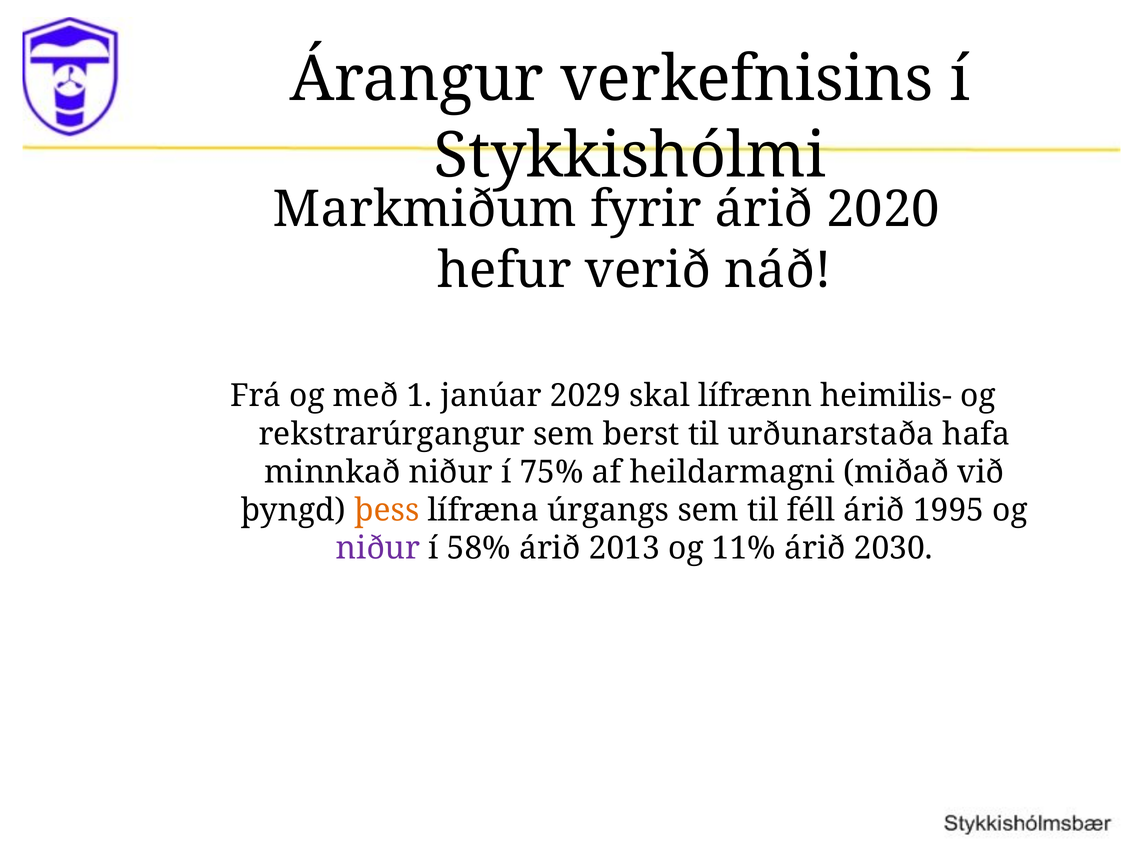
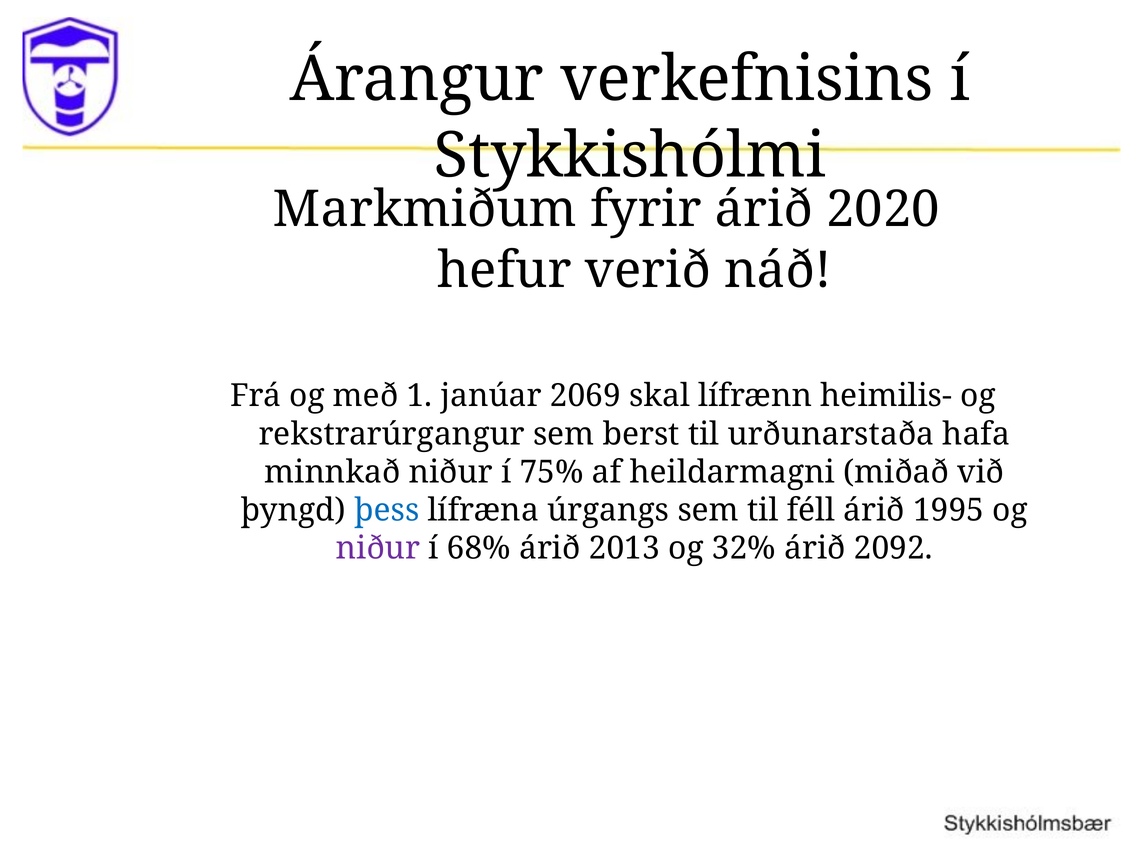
2029: 2029 -> 2069
þess colour: orange -> blue
58%: 58% -> 68%
11%: 11% -> 32%
2030: 2030 -> 2092
